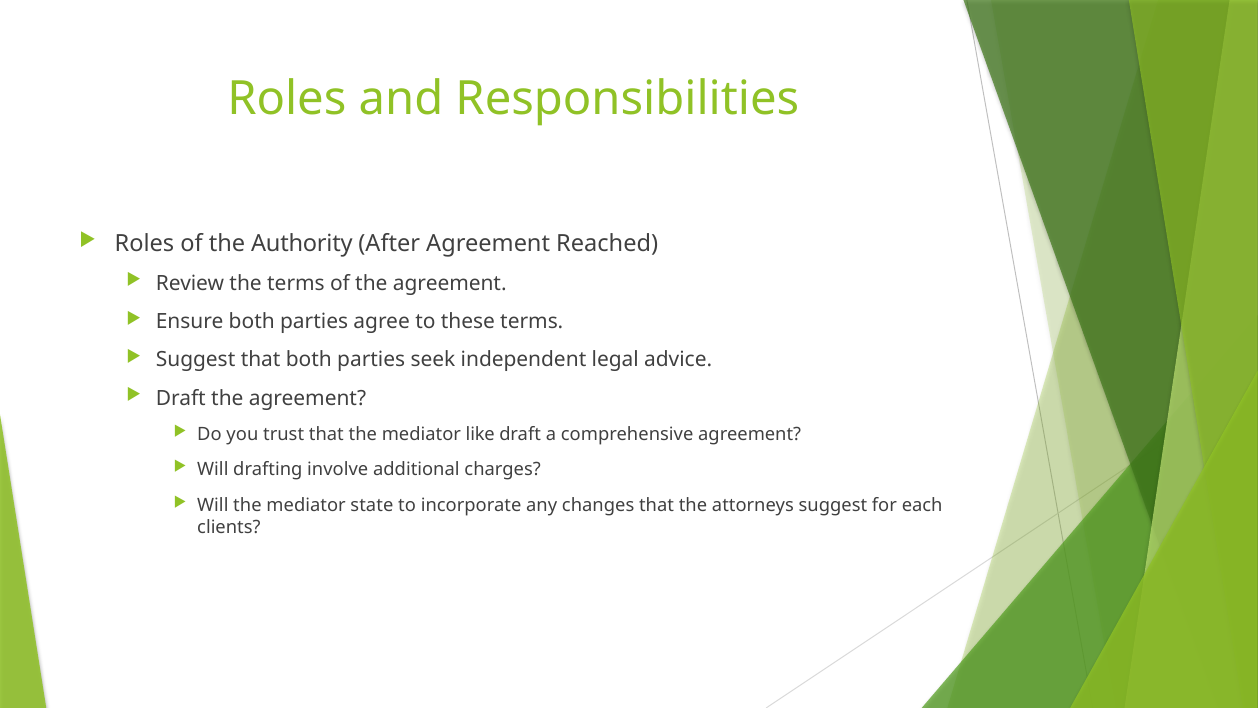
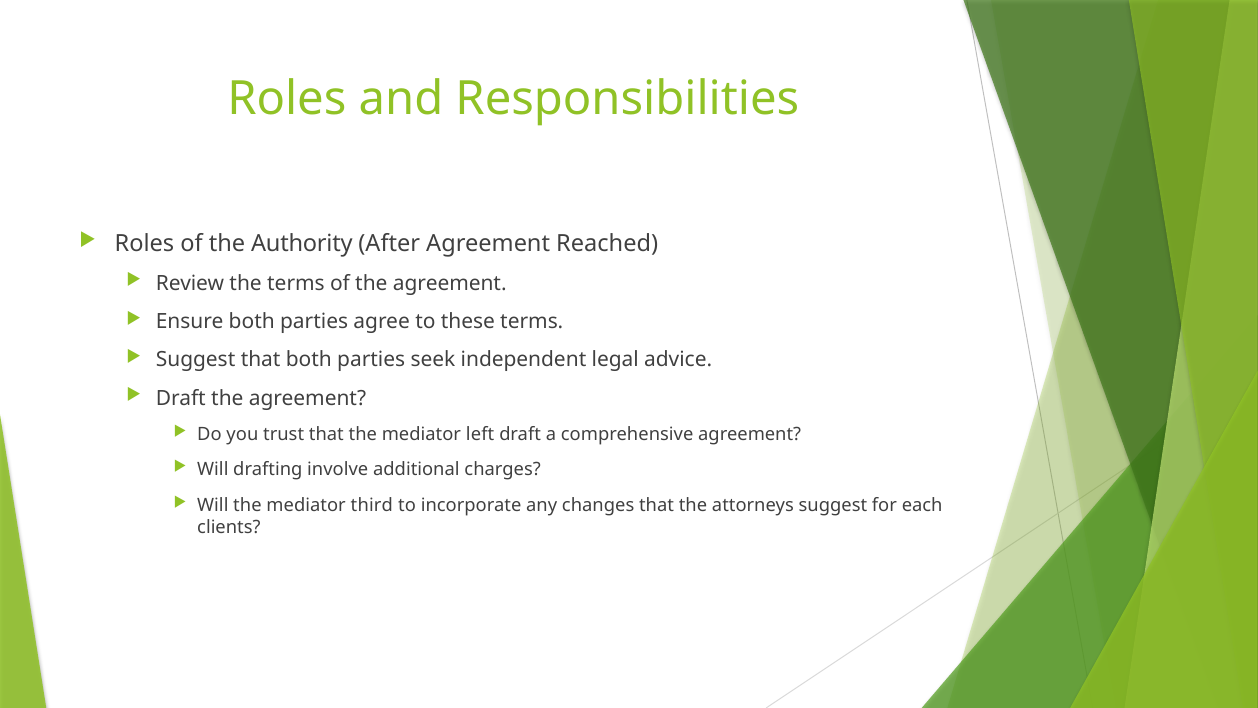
like: like -> left
state: state -> third
